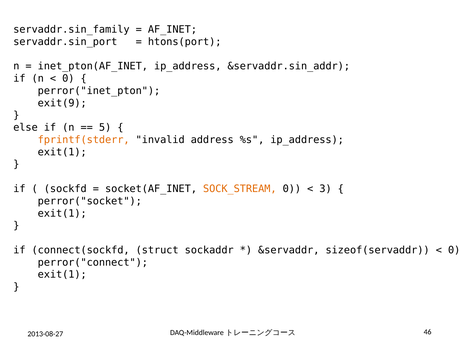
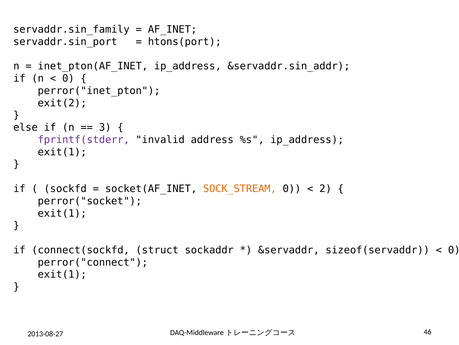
exit(9: exit(9 -> exit(2
5: 5 -> 3
fprintf(stderr colour: orange -> purple
3: 3 -> 2
